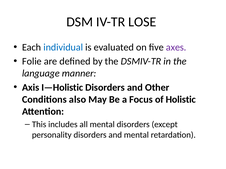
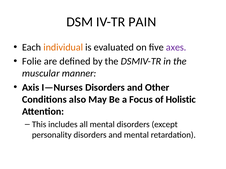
LOSE: LOSE -> PAIN
individual colour: blue -> orange
language: language -> muscular
I—Holistic: I—Holistic -> I—Nurses
